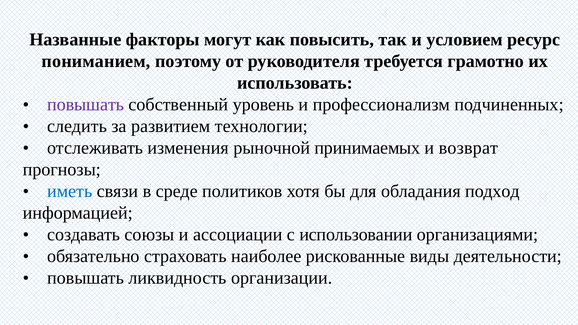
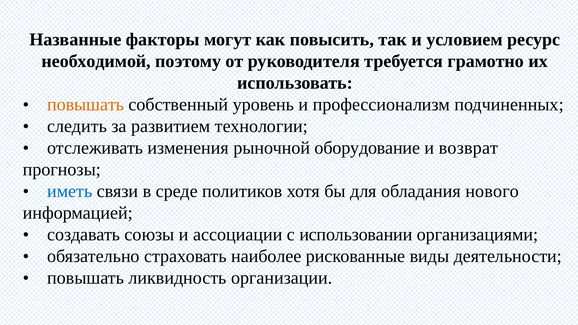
пониманием: пониманием -> необходимой
повышать at (86, 105) colour: purple -> orange
принимаемых: принимаемых -> оборудование
подход: подход -> нового
